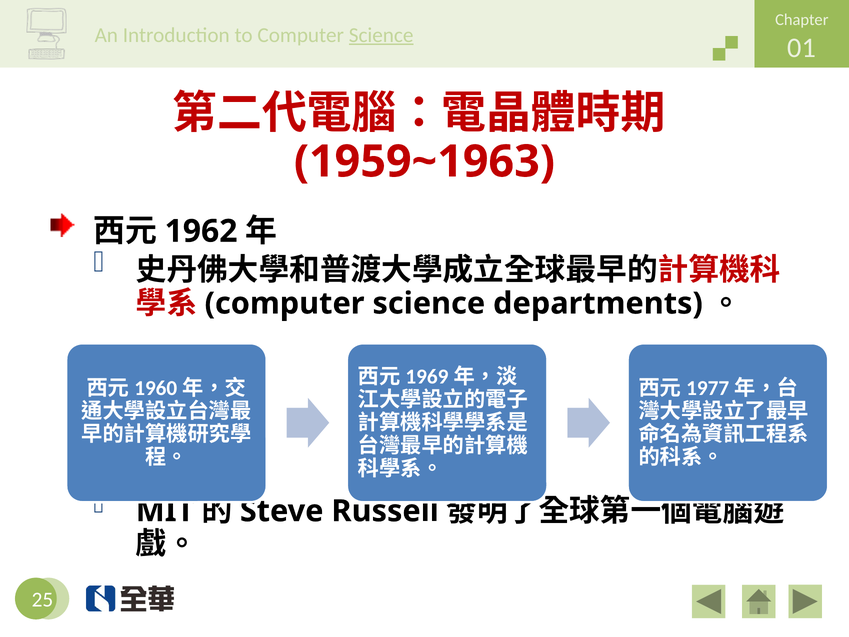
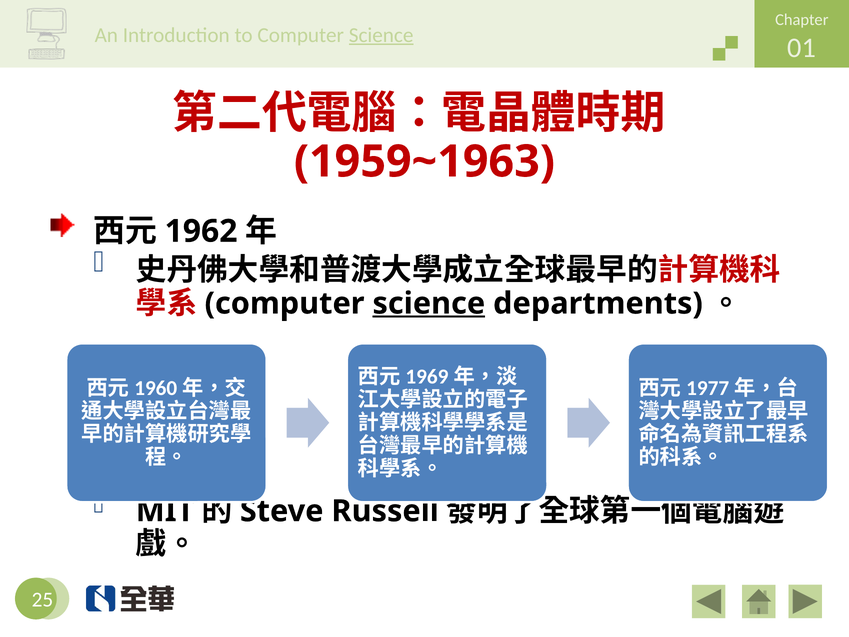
science at (429, 303) underline: none -> present
